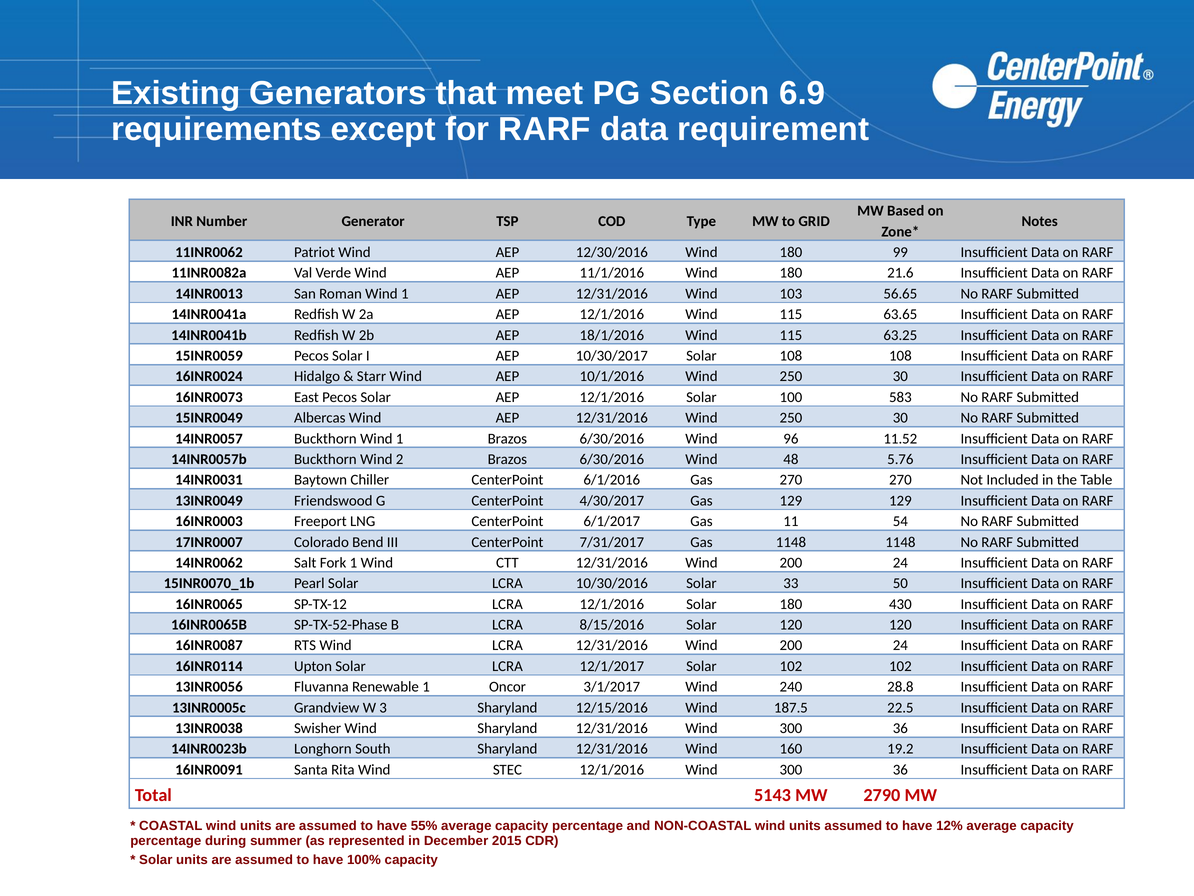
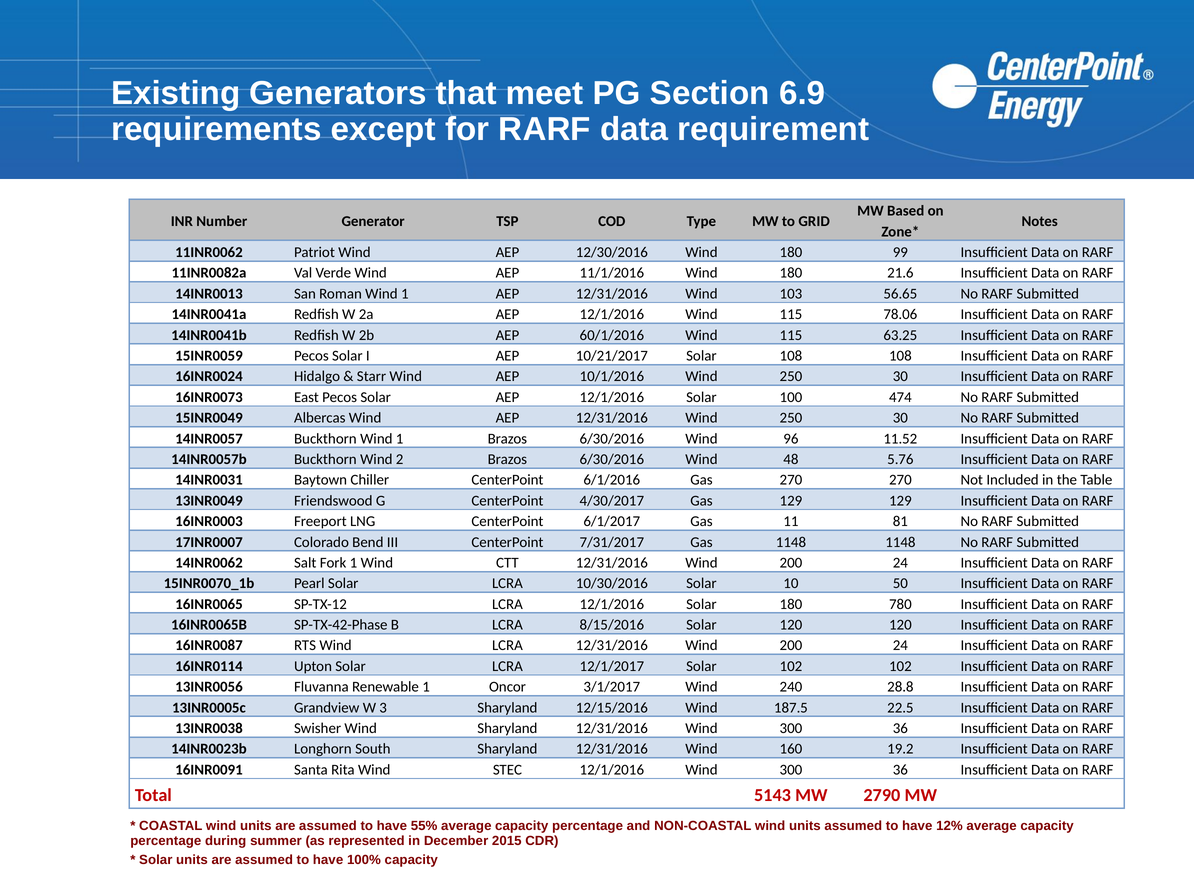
63.65: 63.65 -> 78.06
18/1/2016: 18/1/2016 -> 60/1/2016
10/30/2017: 10/30/2017 -> 10/21/2017
583: 583 -> 474
54: 54 -> 81
33: 33 -> 10
430: 430 -> 780
SP-TX-52-Phase: SP-TX-52-Phase -> SP-TX-42-Phase
